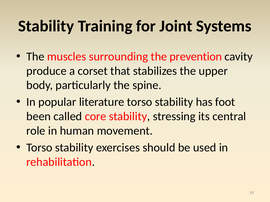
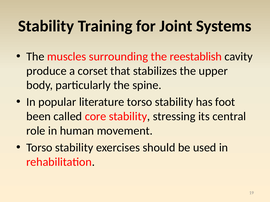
prevention: prevention -> reestablish
